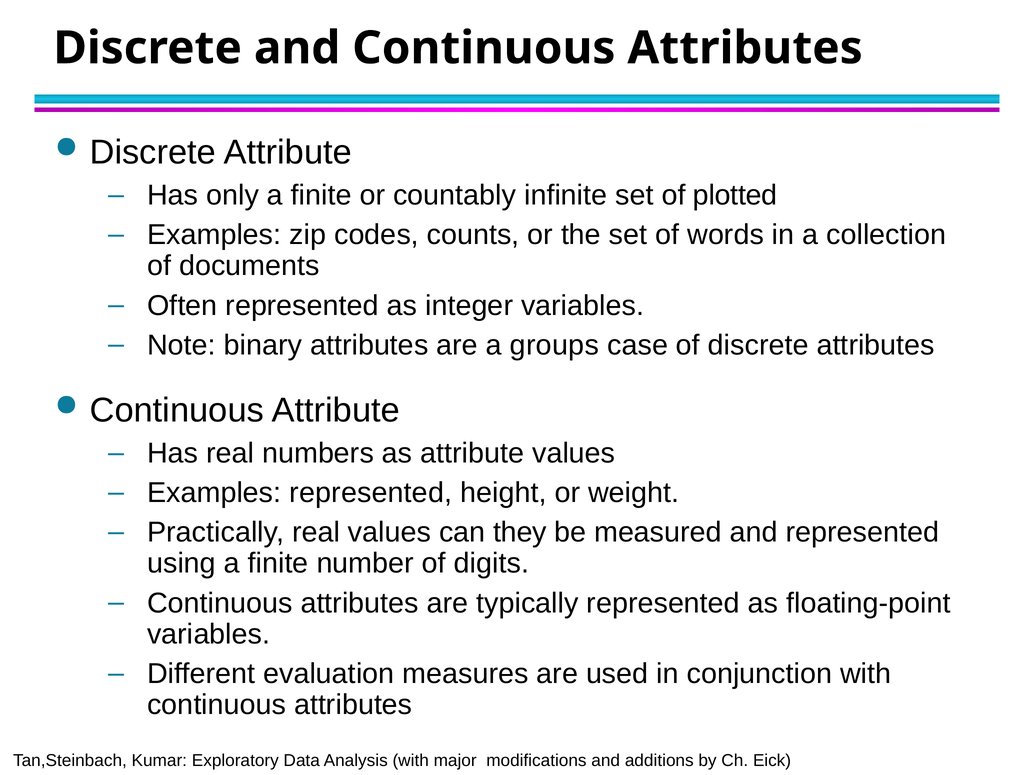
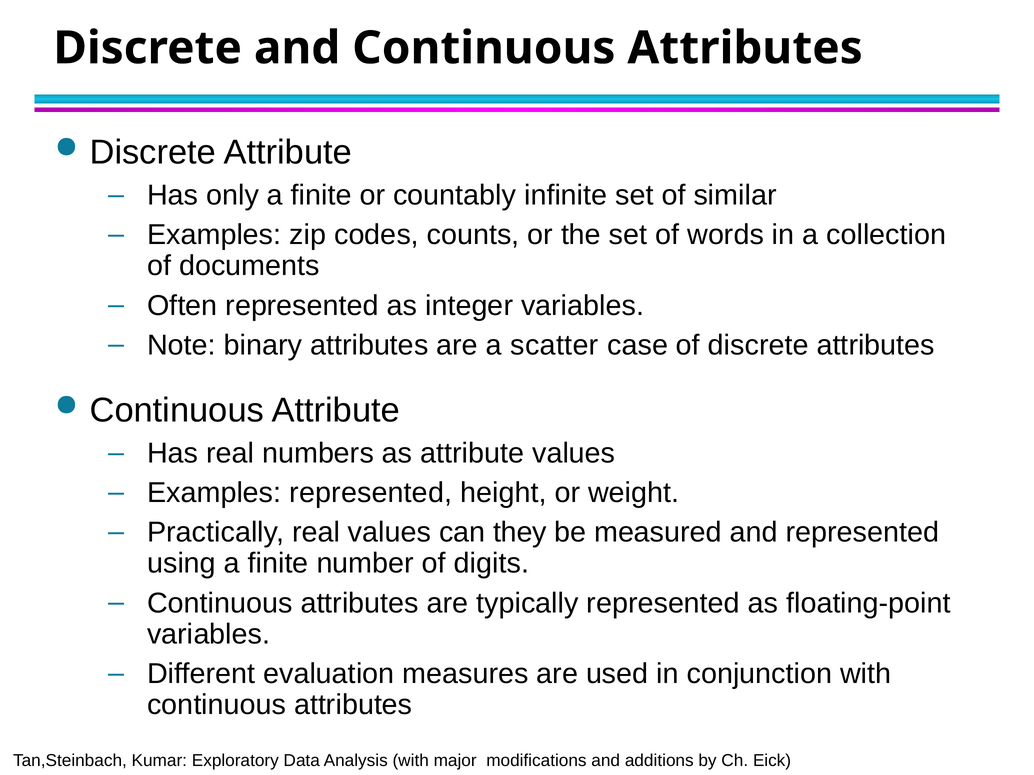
plotted: plotted -> similar
groups: groups -> scatter
